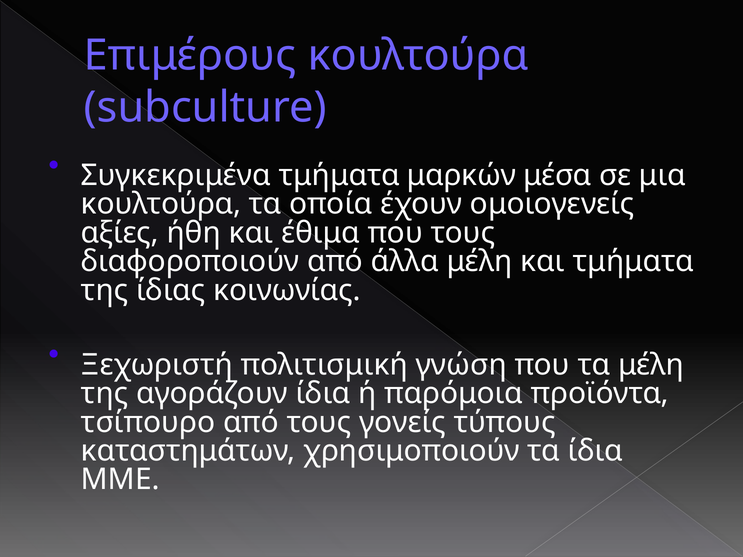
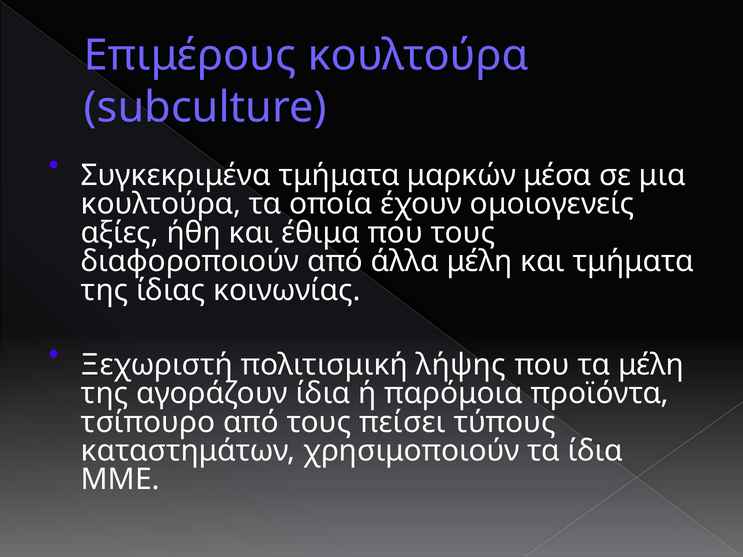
γνώση: γνώση -> λήψης
γονείς: γονείς -> πείσει
